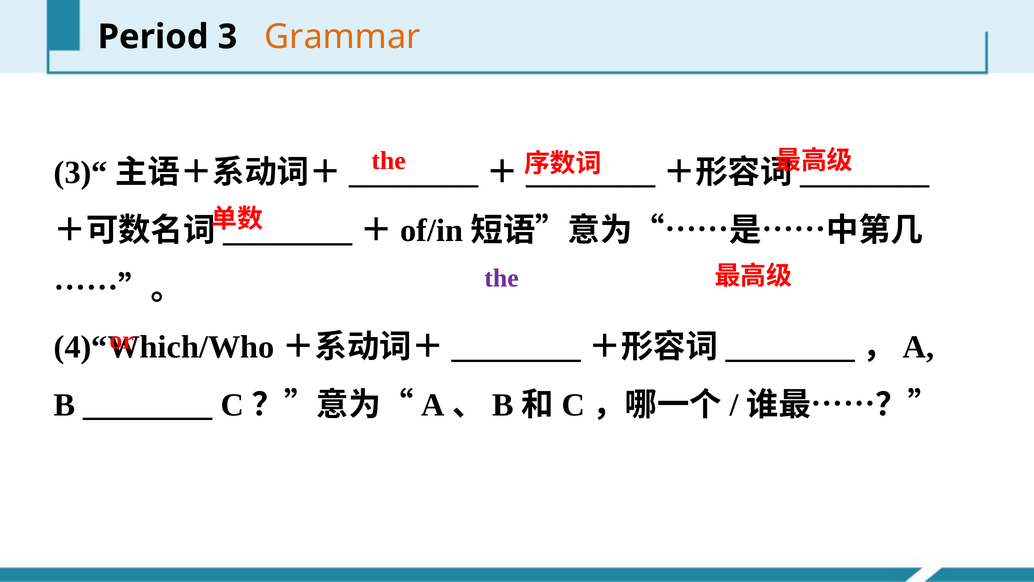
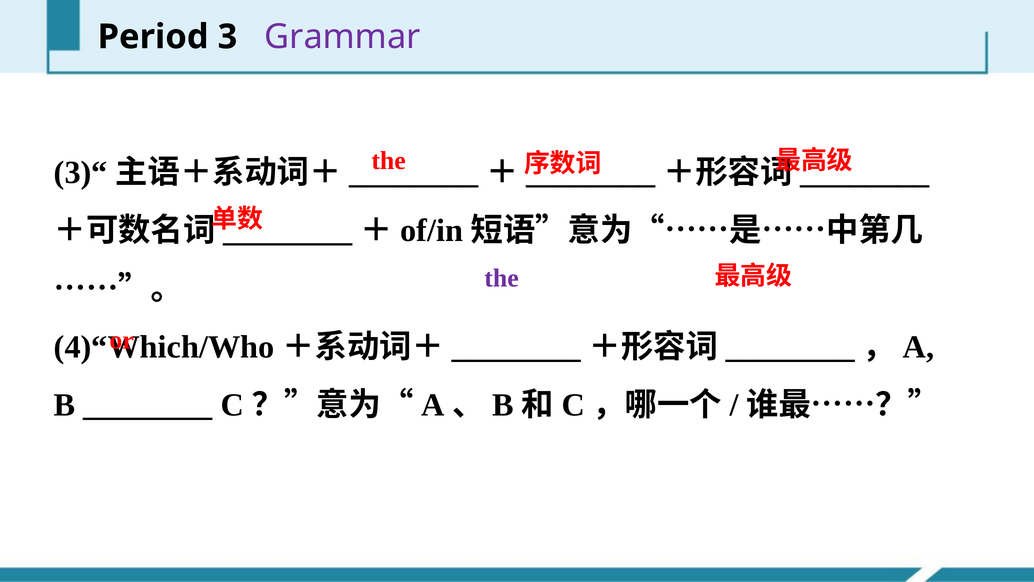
Grammar colour: orange -> purple
